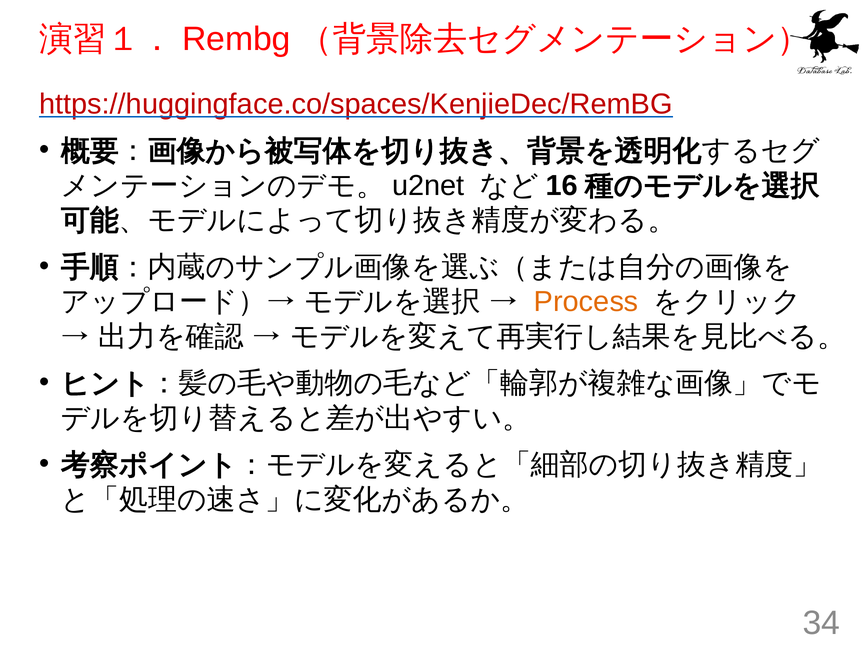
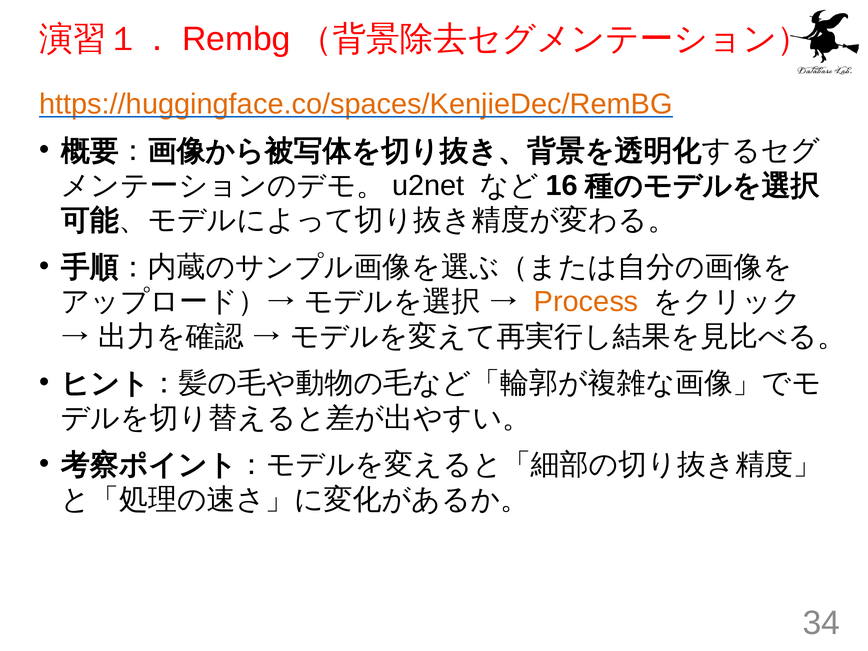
https://huggingface.co/spaces/KenjieDec/RemBG colour: red -> orange
